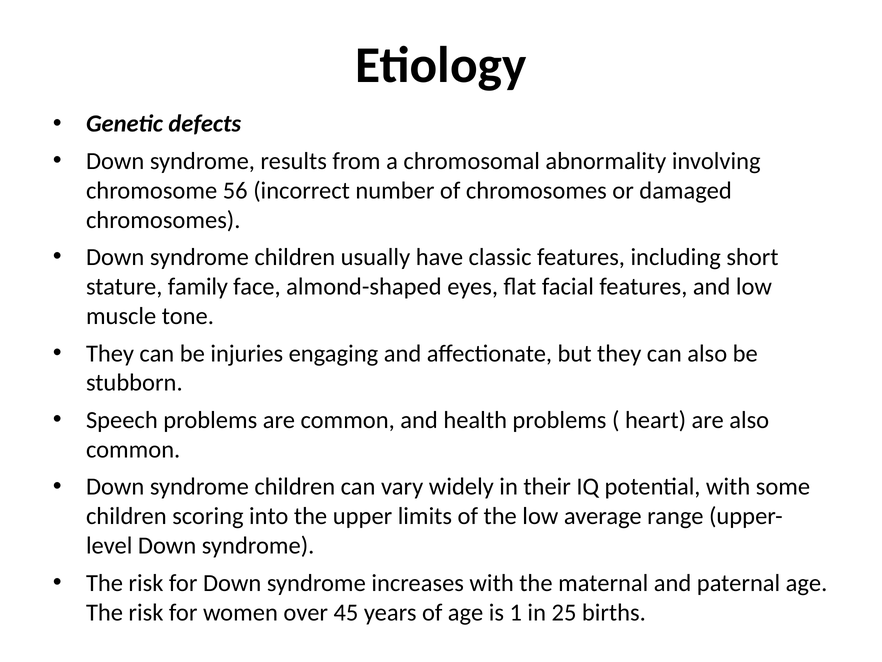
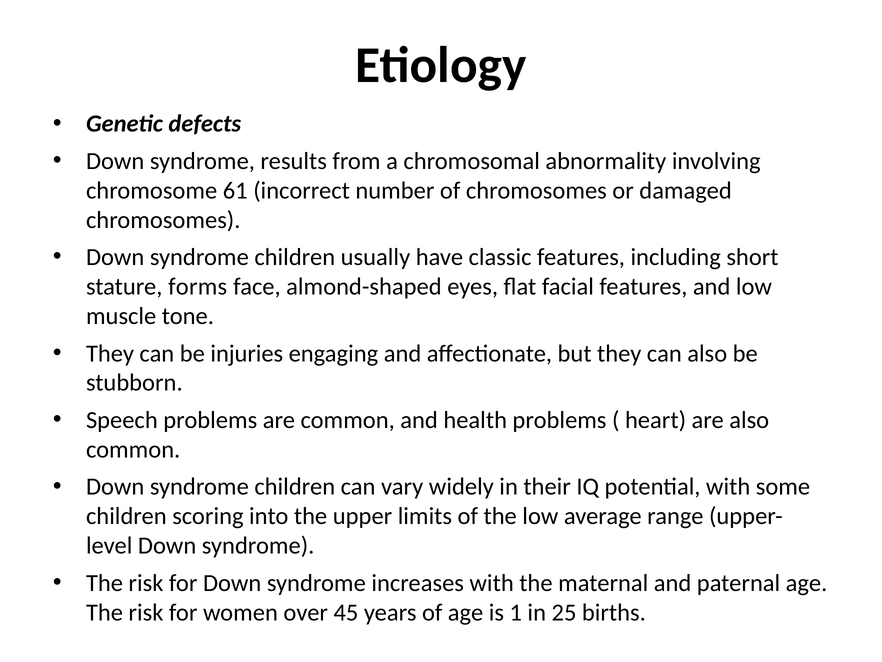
56: 56 -> 61
family: family -> forms
